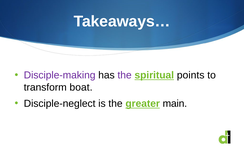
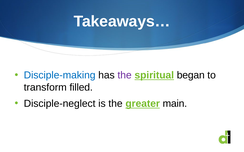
Disciple-making colour: purple -> blue
points: points -> began
boat: boat -> filled
